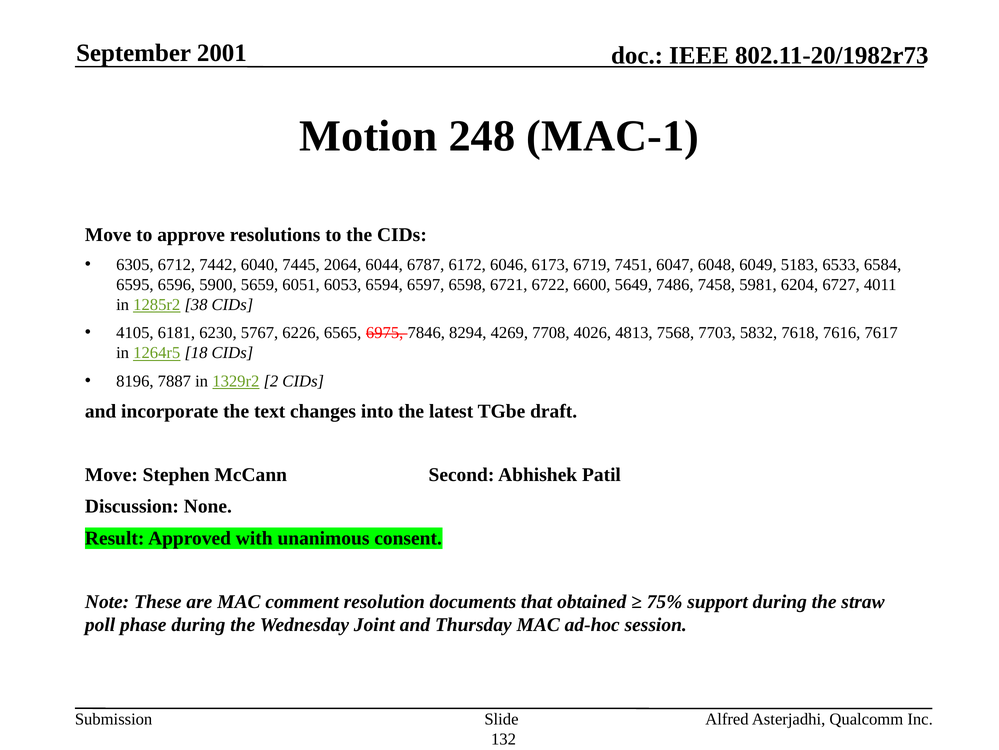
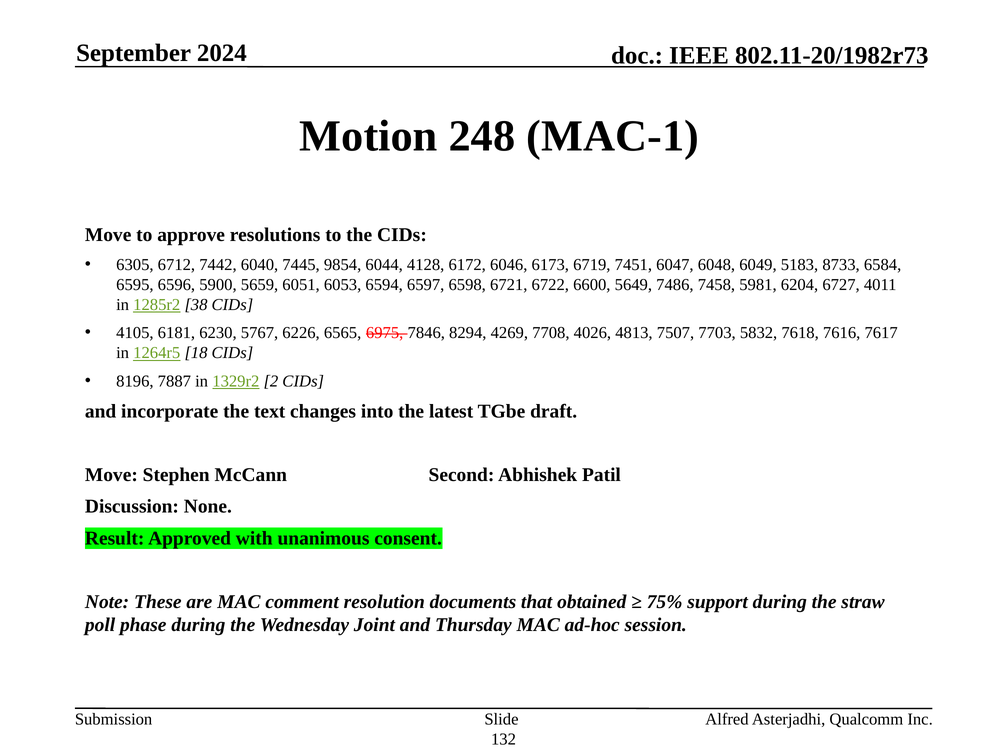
2001: 2001 -> 2024
2064: 2064 -> 9854
6787: 6787 -> 4128
6533: 6533 -> 8733
7568: 7568 -> 7507
